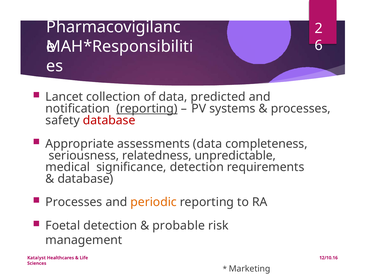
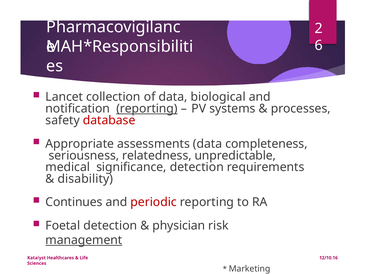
predicted: predicted -> biological
database at (85, 179): database -> disability
Processes at (74, 202): Processes -> Continues
periodic colour: orange -> red
probable: probable -> physician
management underline: none -> present
